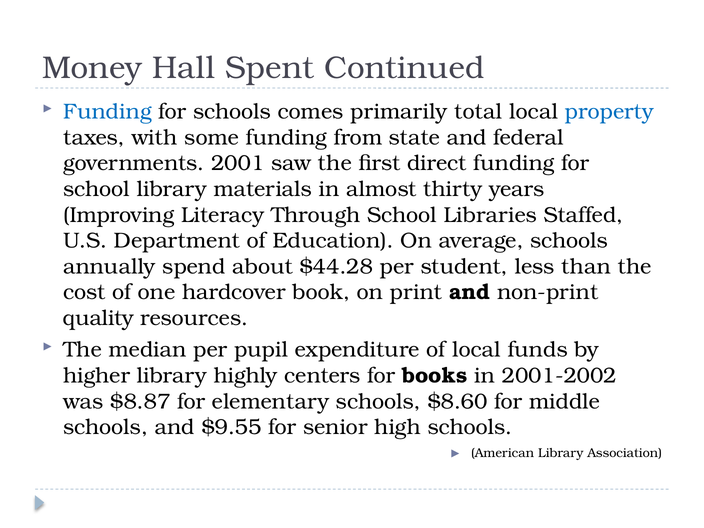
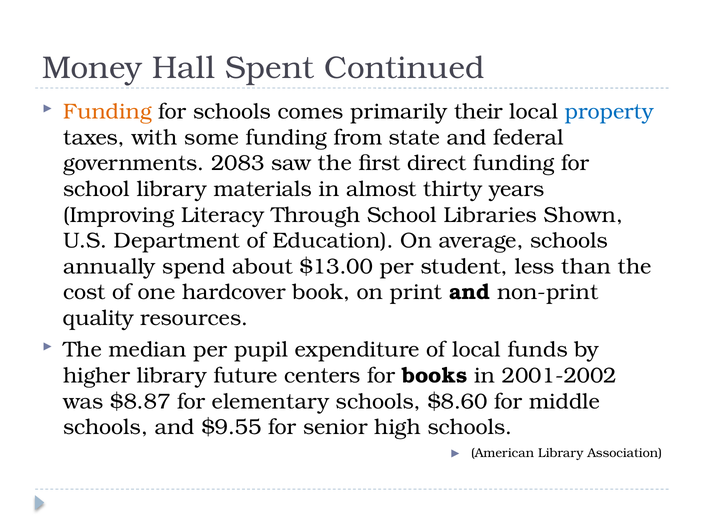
Funding at (107, 112) colour: blue -> orange
total: total -> their
2001: 2001 -> 2083
Staffed: Staffed -> Shown
$44.28: $44.28 -> $13.00
highly: highly -> future
